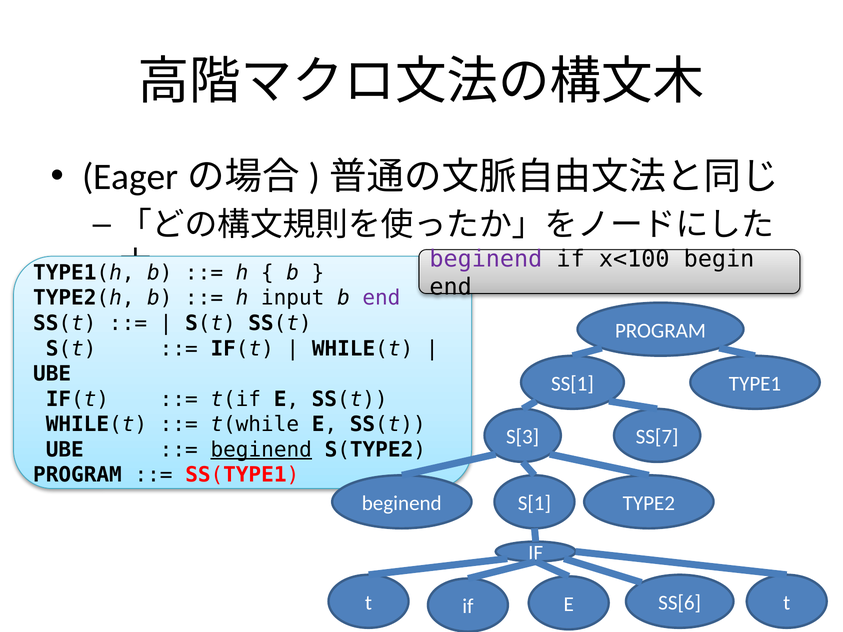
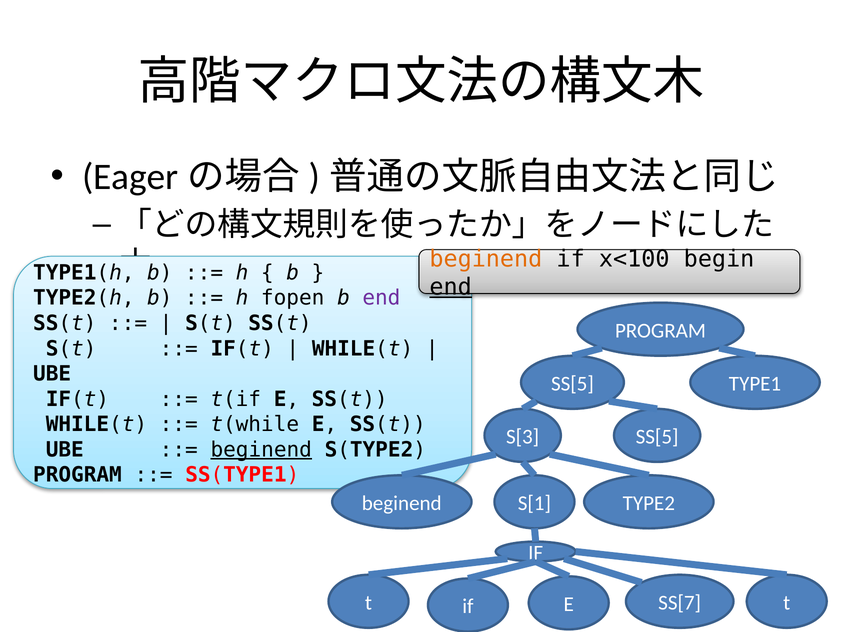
beginend at (486, 259) colour: purple -> orange
end at (451, 287) underline: none -> present
input: input -> fopen
SS[1 at (572, 384): SS[1 -> SS[5
S[3 SS[7: SS[7 -> SS[5
SS[6: SS[6 -> SS[7
